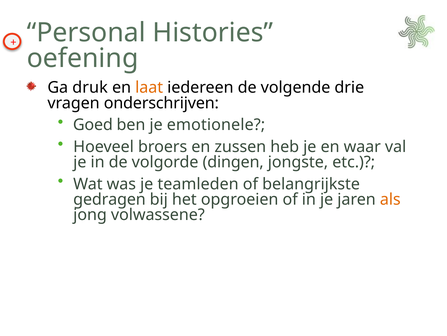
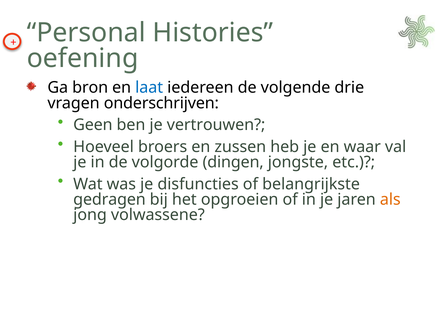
druk: druk -> bron
laat colour: orange -> blue
Goed: Goed -> Geen
emotionele: emotionele -> vertrouwen
teamleden: teamleden -> disfuncties
